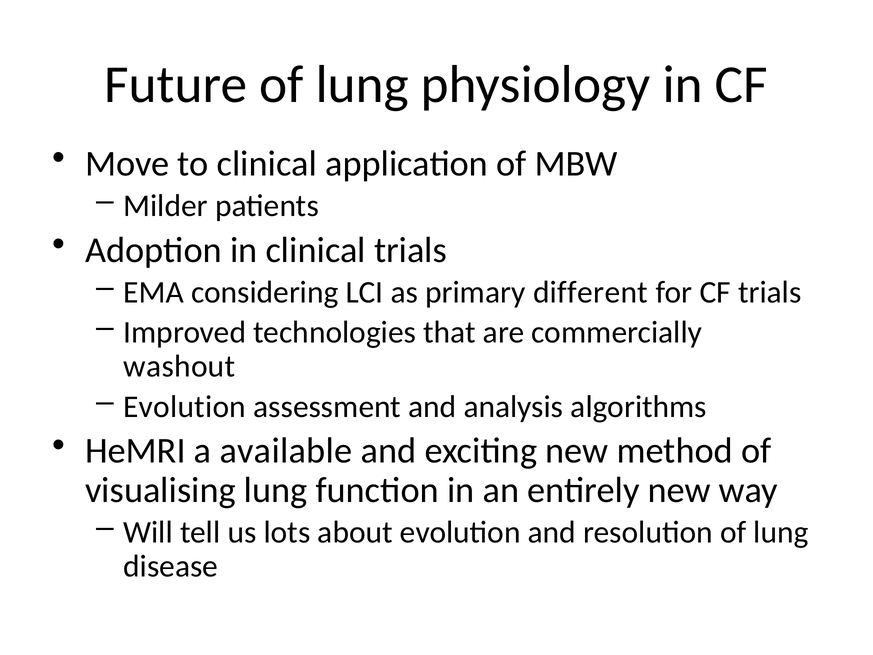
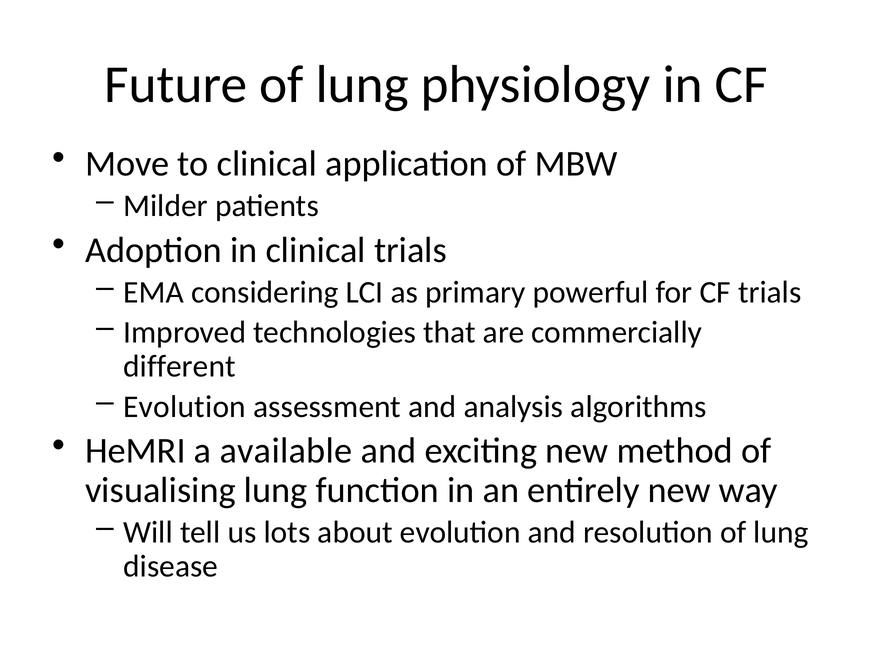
different: different -> powerful
washout: washout -> different
